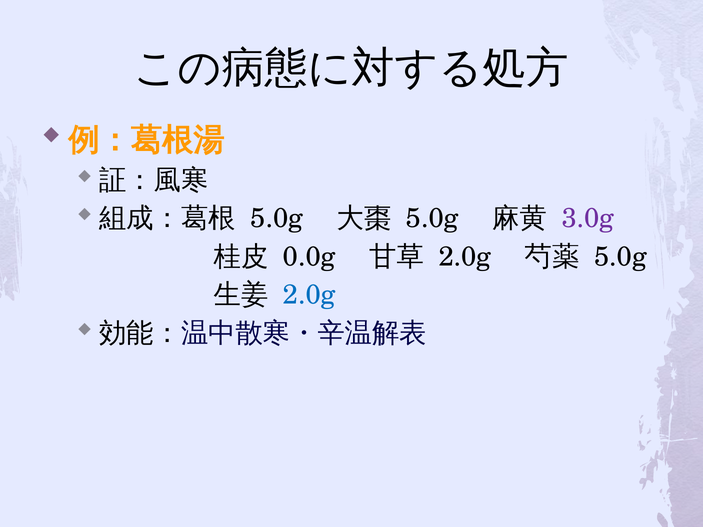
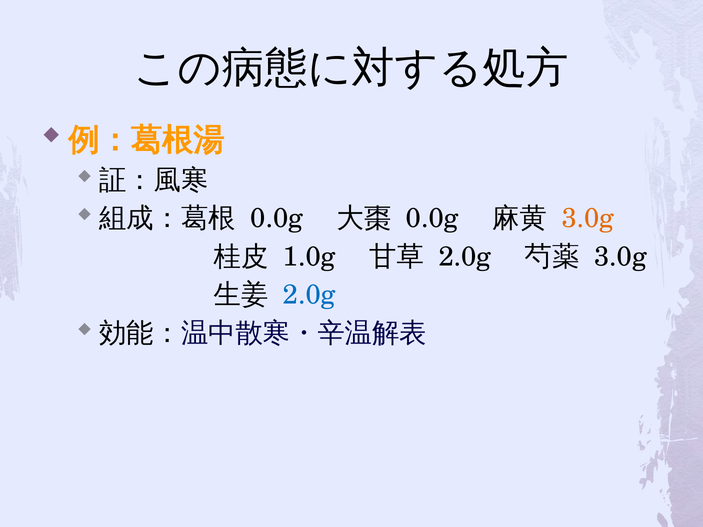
5.0g at (277, 218): 5.0g -> 0.0g
5.0g at (432, 218): 5.0g -> 0.0g
3.0g at (588, 218) colour: purple -> orange
0.0g: 0.0g -> 1.0g
5.0g at (620, 257): 5.0g -> 3.0g
